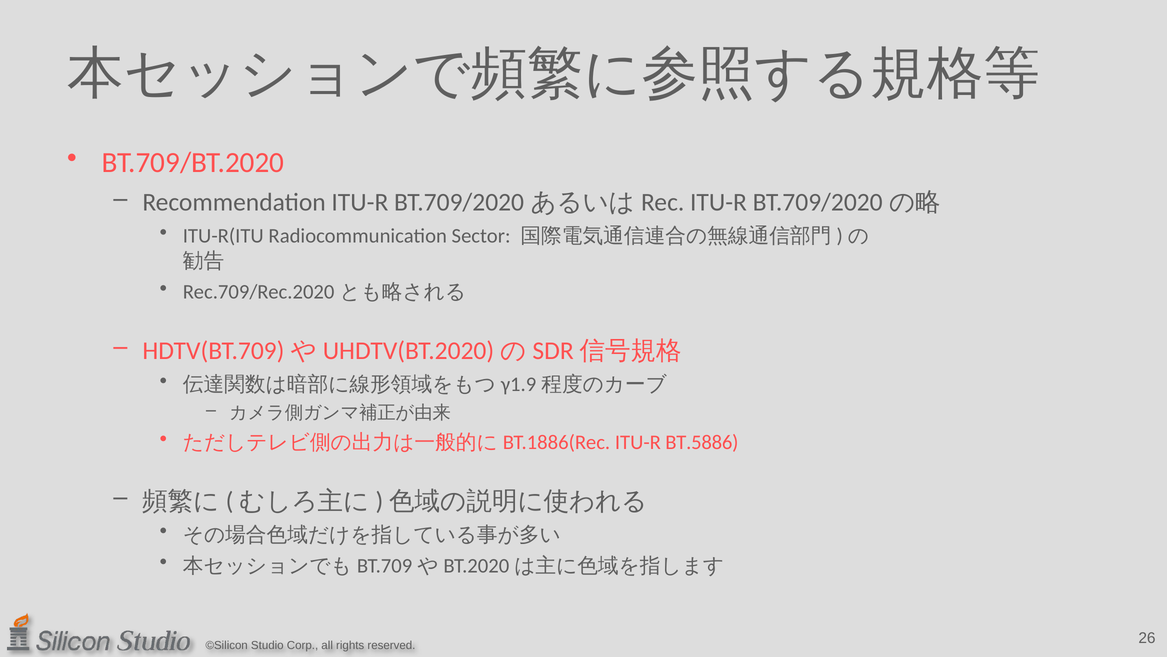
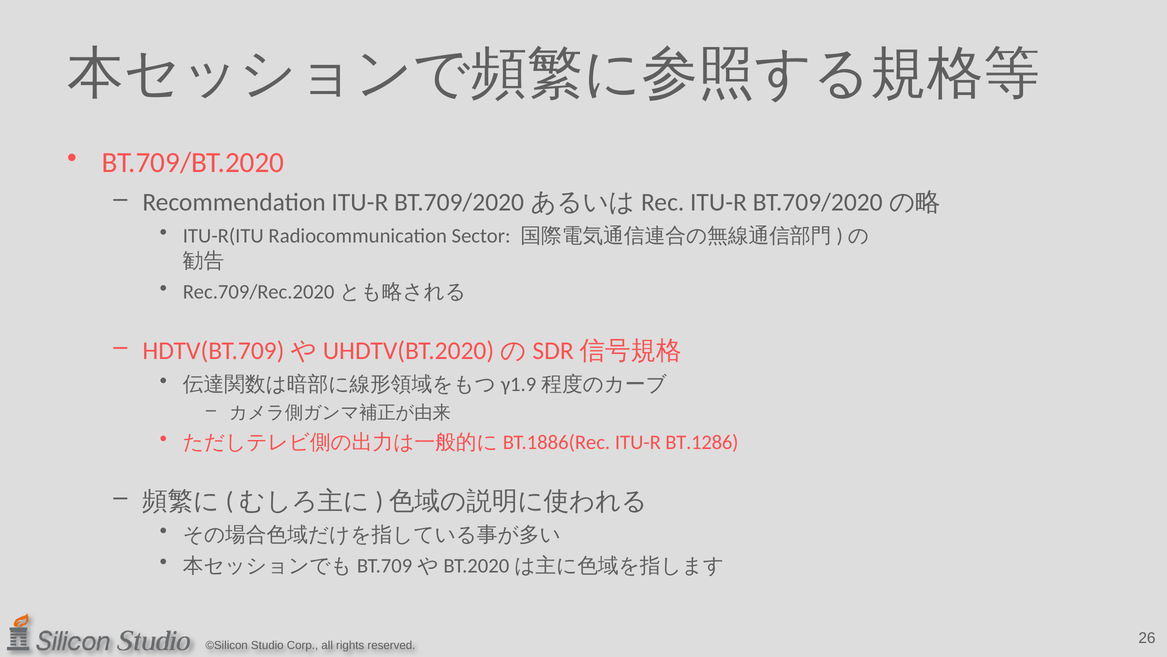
BT.5886: BT.5886 -> BT.1286
